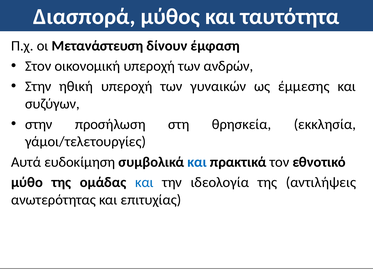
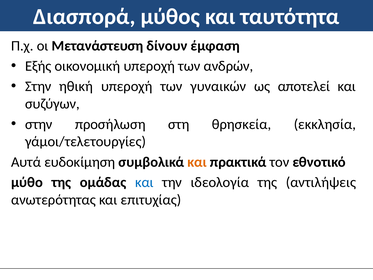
Στον: Στον -> Εξής
έμμεσης: έμμεσης -> αποτελεί
και at (197, 162) colour: blue -> orange
